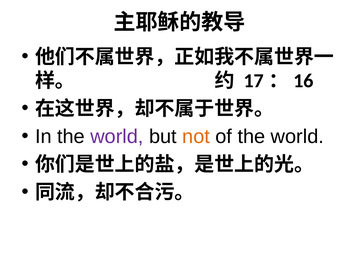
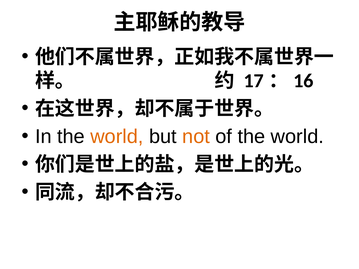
world at (117, 137) colour: purple -> orange
